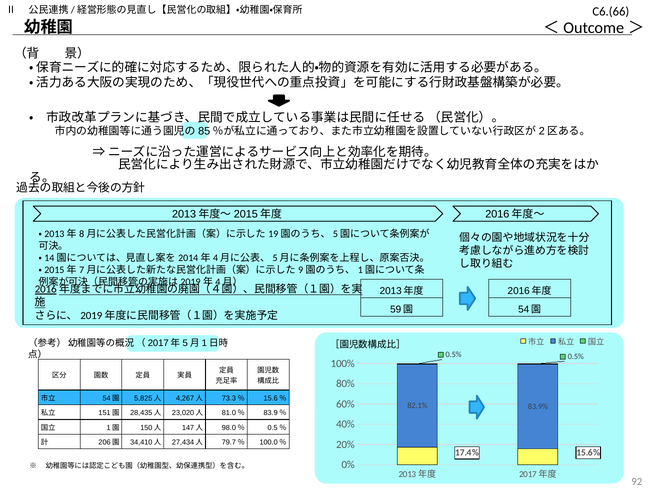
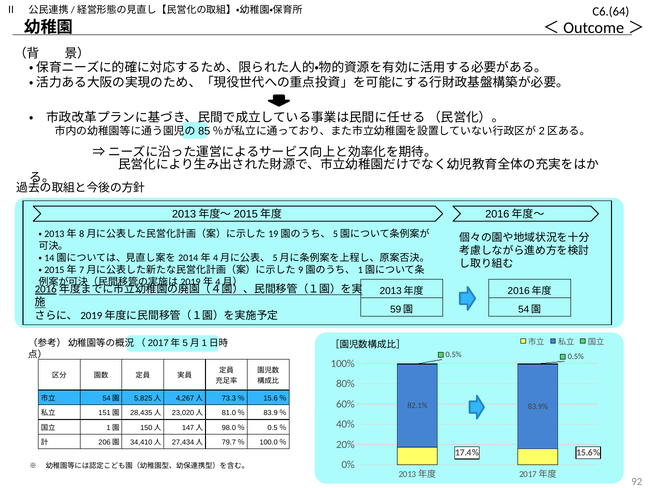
C6.(66: C6.(66 -> C6.(64
